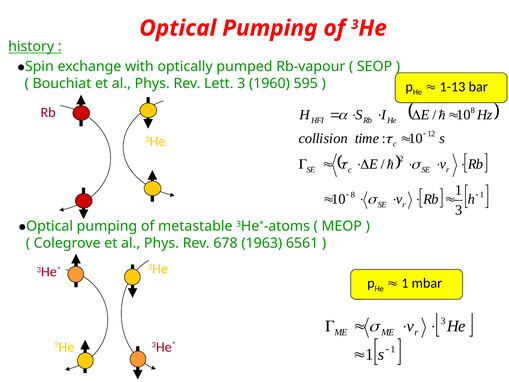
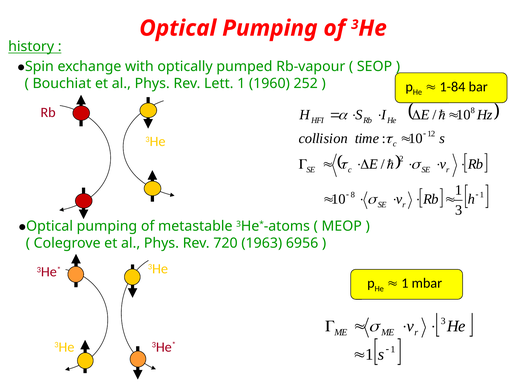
Lett 3: 3 -> 1
595: 595 -> 252
1-13: 1-13 -> 1-84
678: 678 -> 720
6561: 6561 -> 6956
